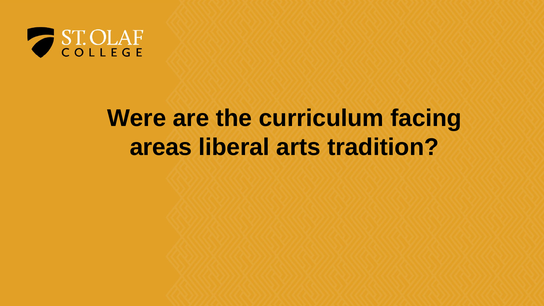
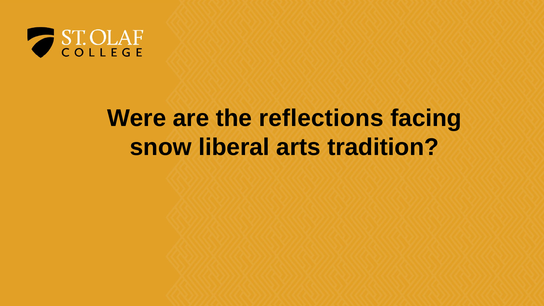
curriculum: curriculum -> reflections
areas: areas -> snow
